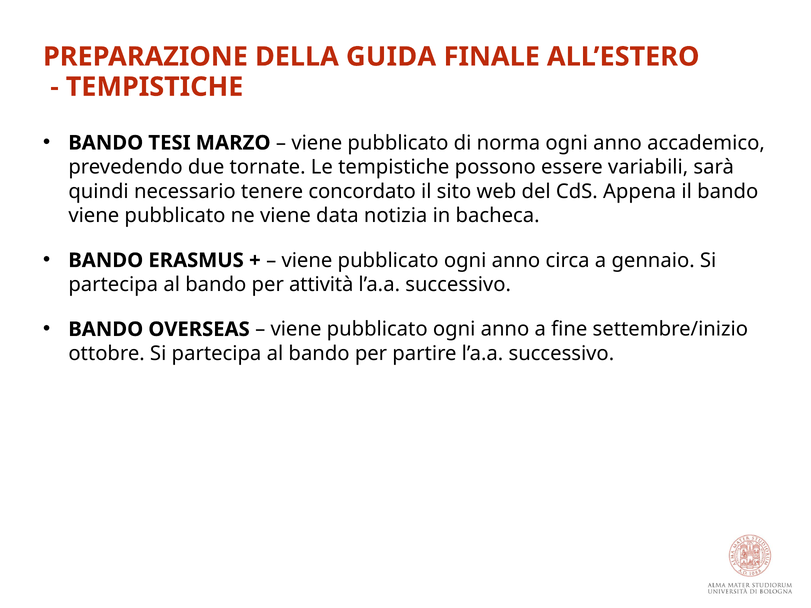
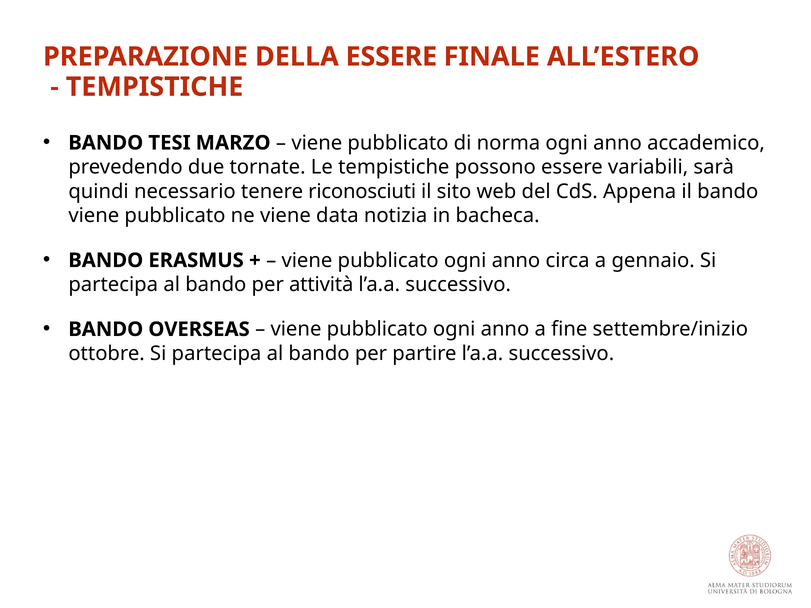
DELLA GUIDA: GUIDA -> ESSERE
concordato: concordato -> riconosciuti
